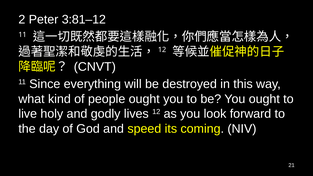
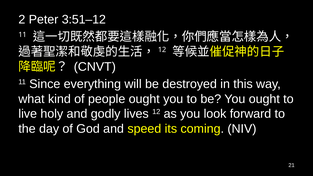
3:81–12: 3:81–12 -> 3:51–12
